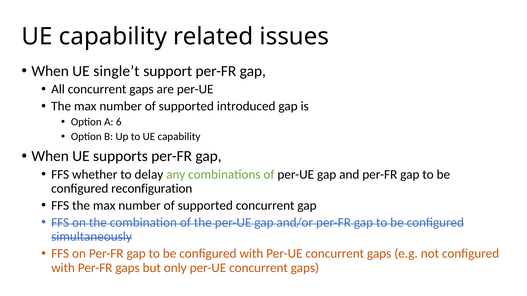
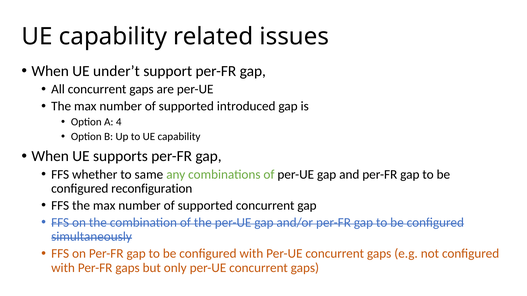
single’t: single’t -> under’t
6: 6 -> 4
delay: delay -> same
